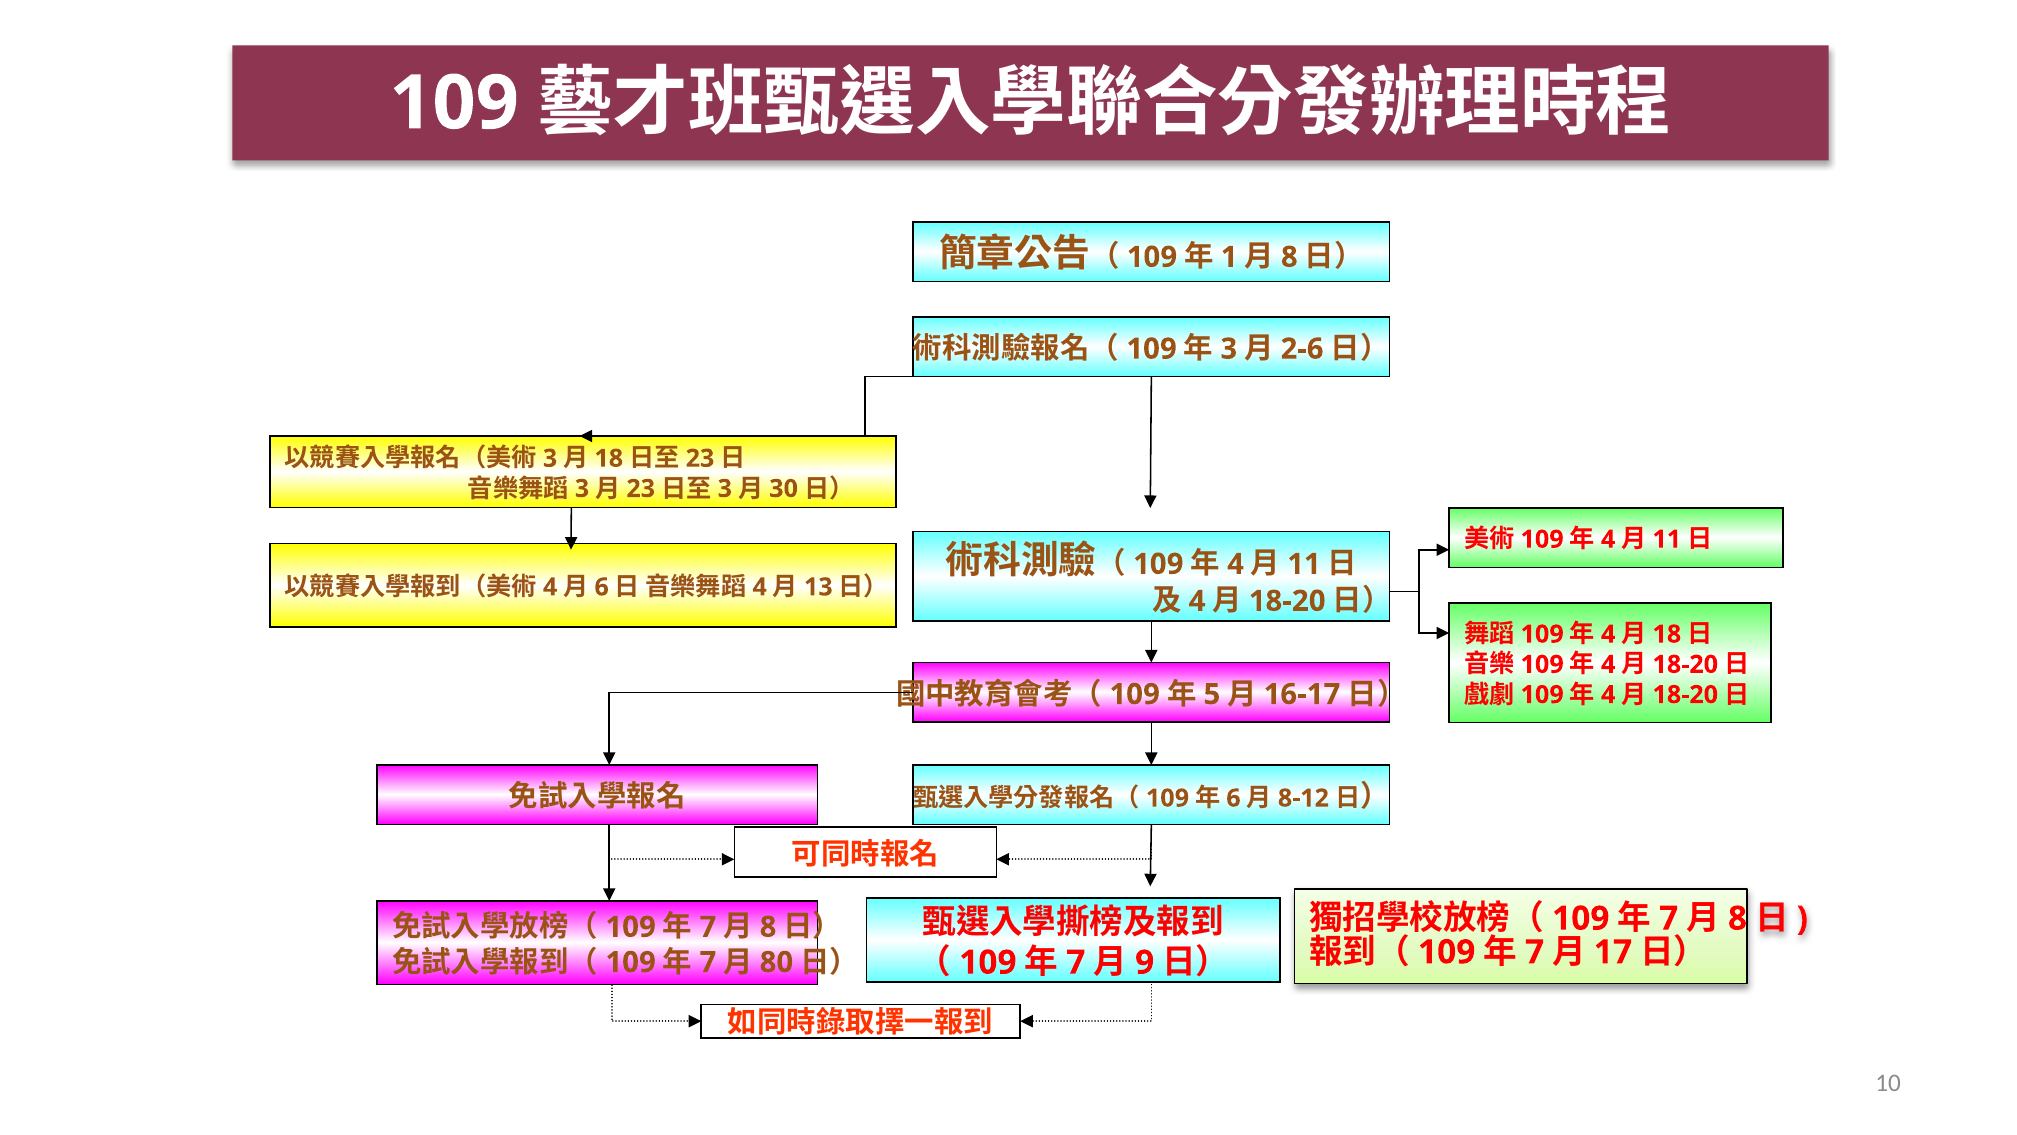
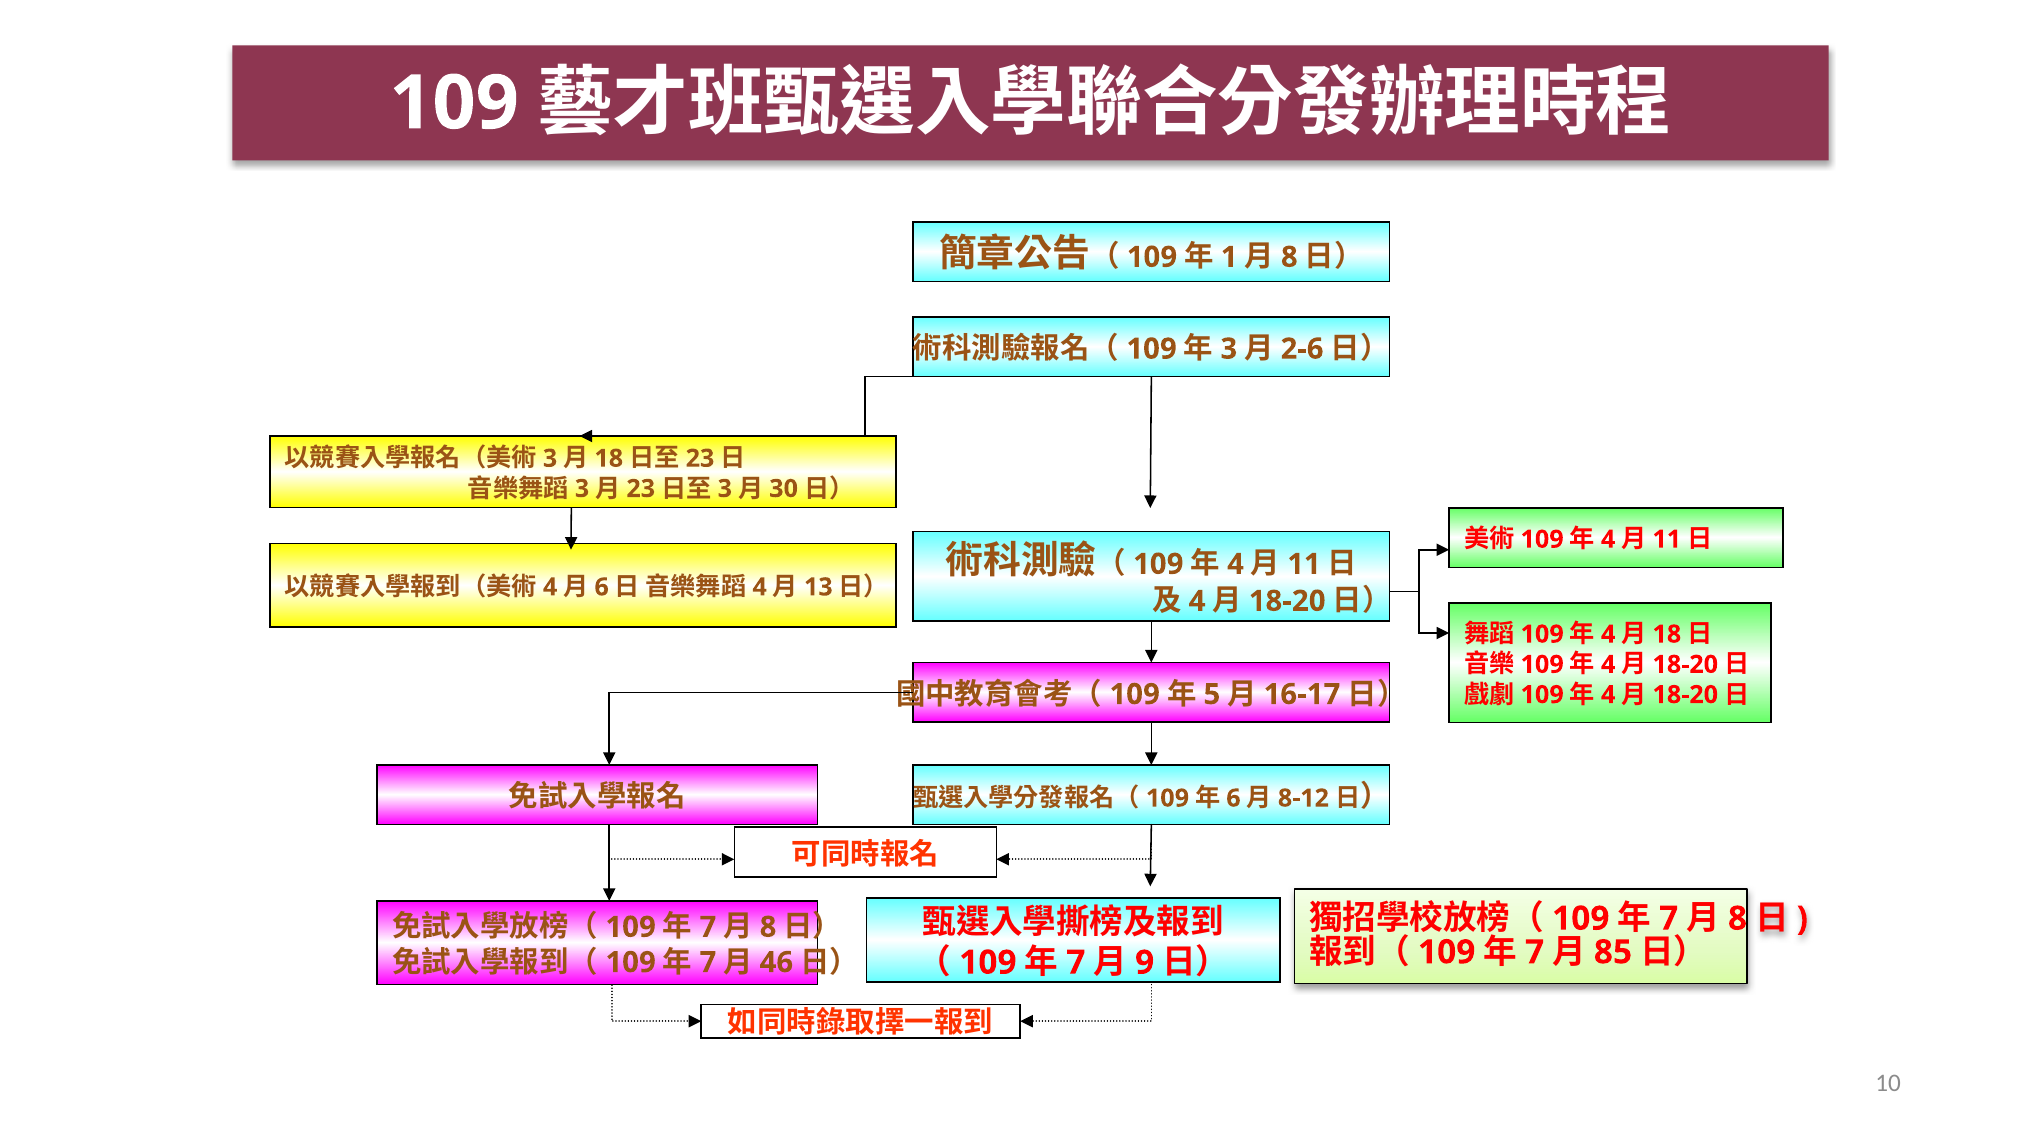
17: 17 -> 85
80: 80 -> 46
